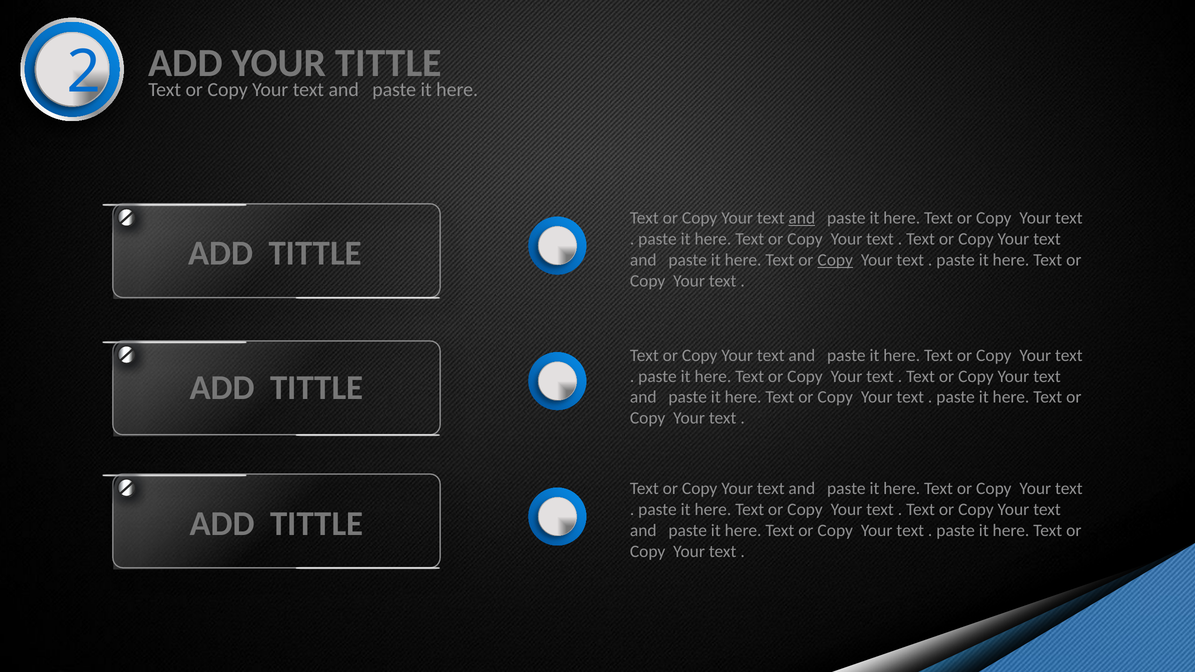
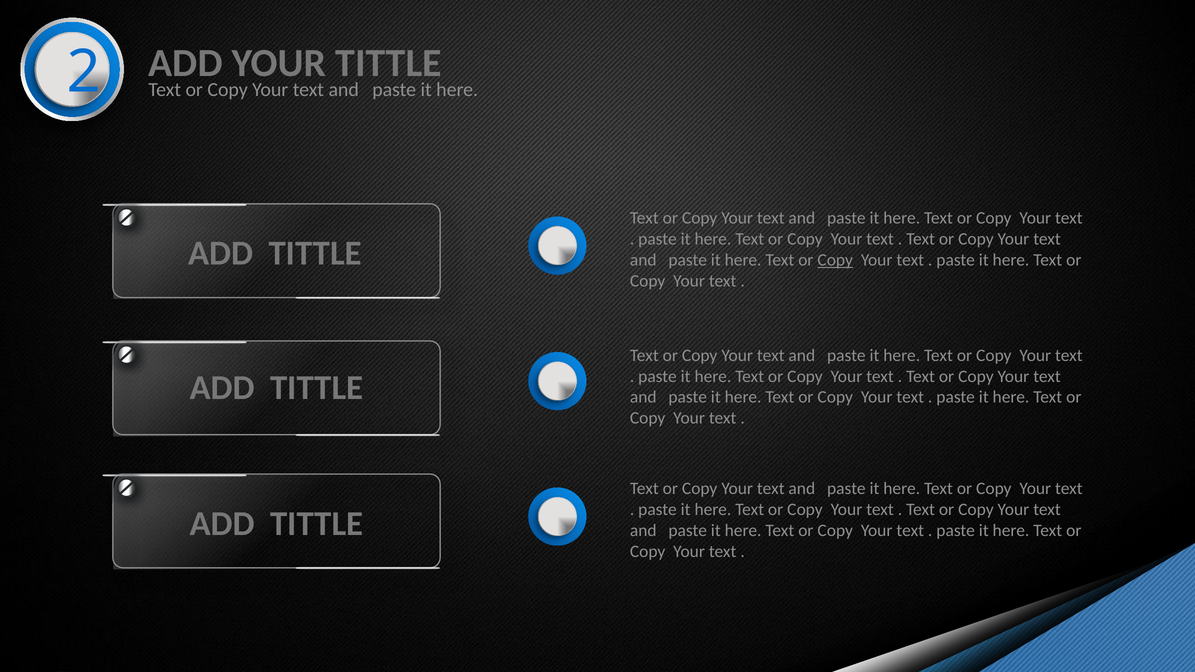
and at (802, 218) underline: present -> none
